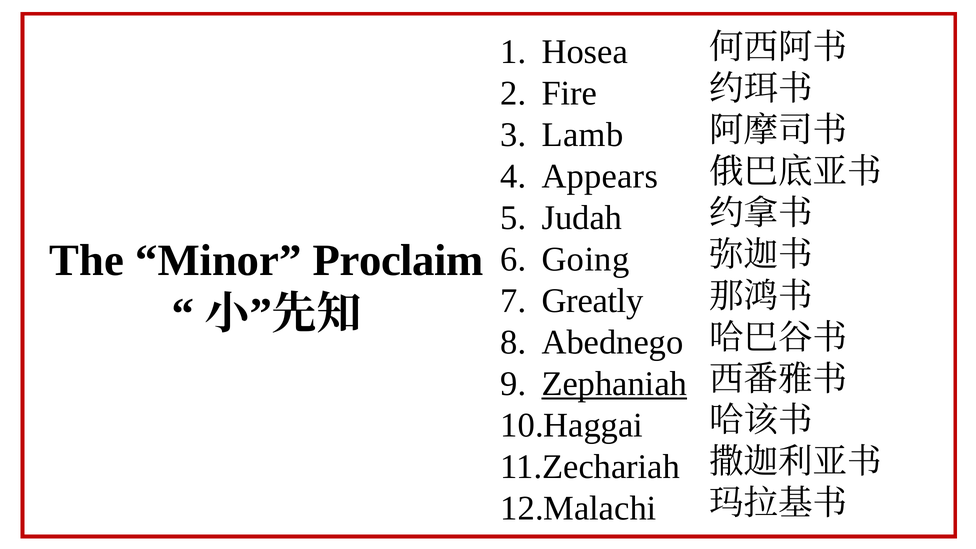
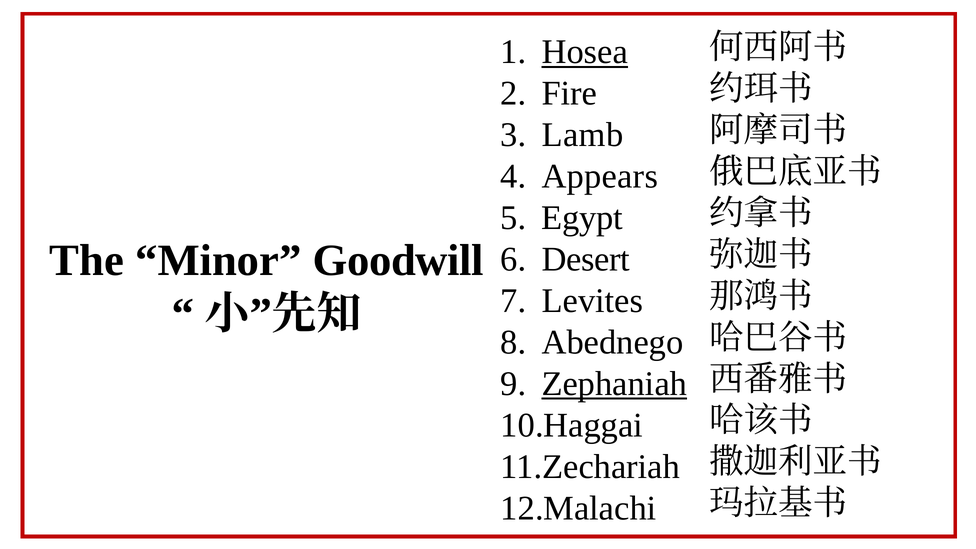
Hosea underline: none -> present
Judah: Judah -> Egypt
Proclaim: Proclaim -> Goodwill
Going: Going -> Desert
Greatly: Greatly -> Levites
